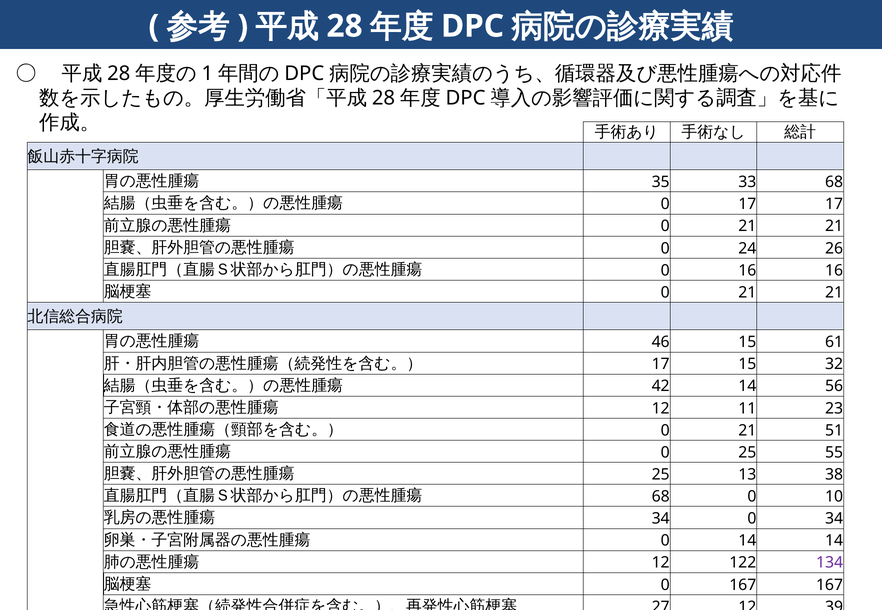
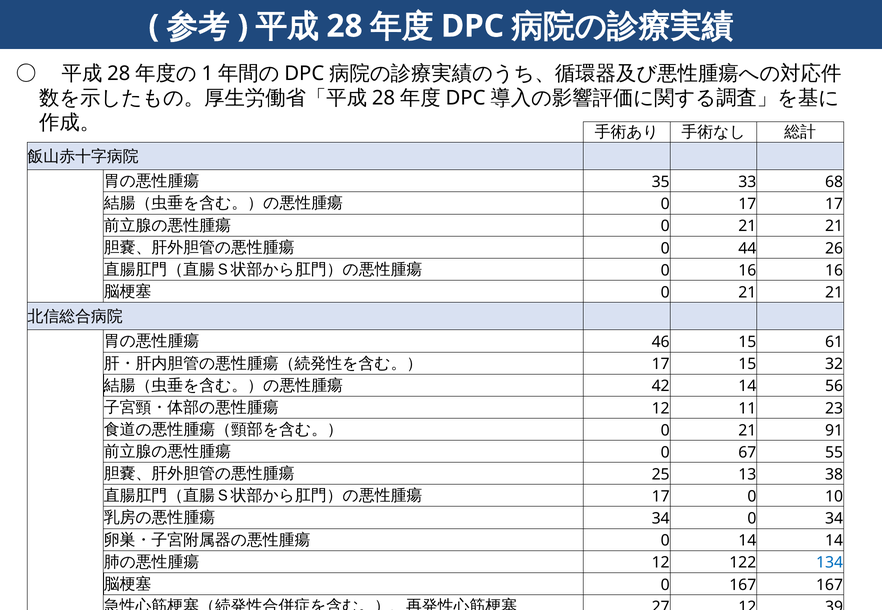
24: 24 -> 44
51: 51 -> 91
0 25: 25 -> 67
68 at (661, 497): 68 -> 17
134 colour: purple -> blue
